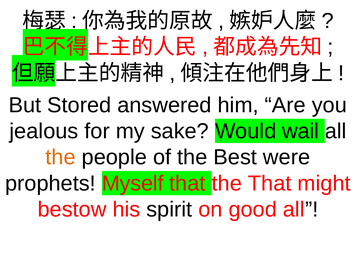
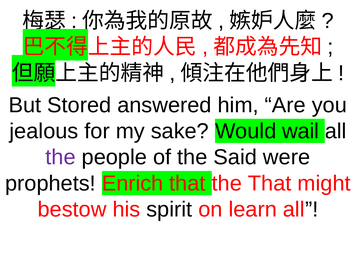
the at (61, 157) colour: orange -> purple
Best: Best -> Said
Myself: Myself -> Enrich
good: good -> learn
